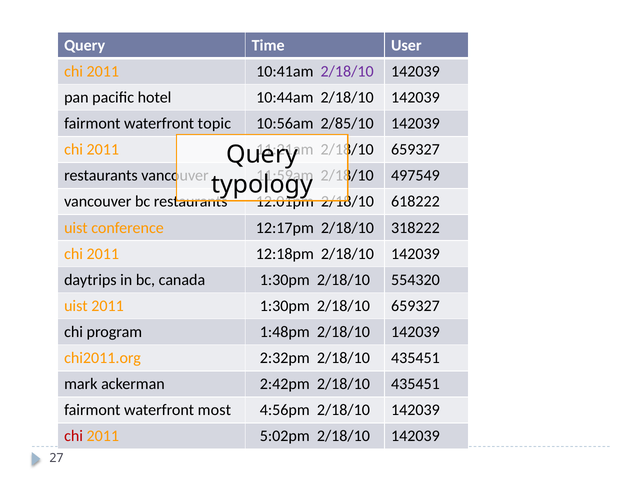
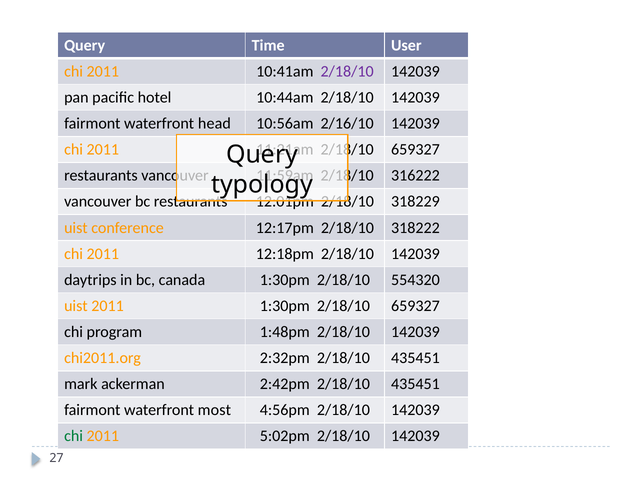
topic: topic -> head
2/85/10: 2/85/10 -> 2/16/10
497549: 497549 -> 316222
618222: 618222 -> 318229
chi at (74, 436) colour: red -> green
